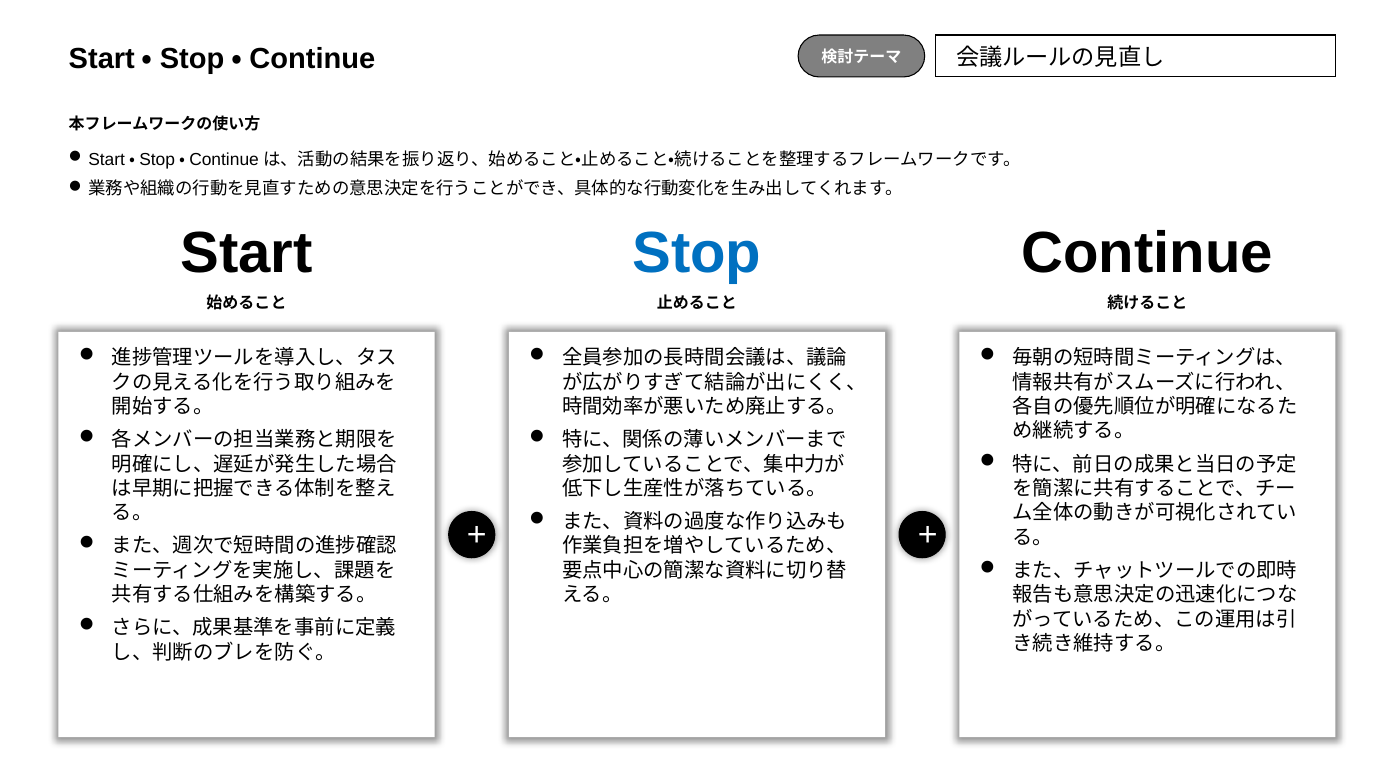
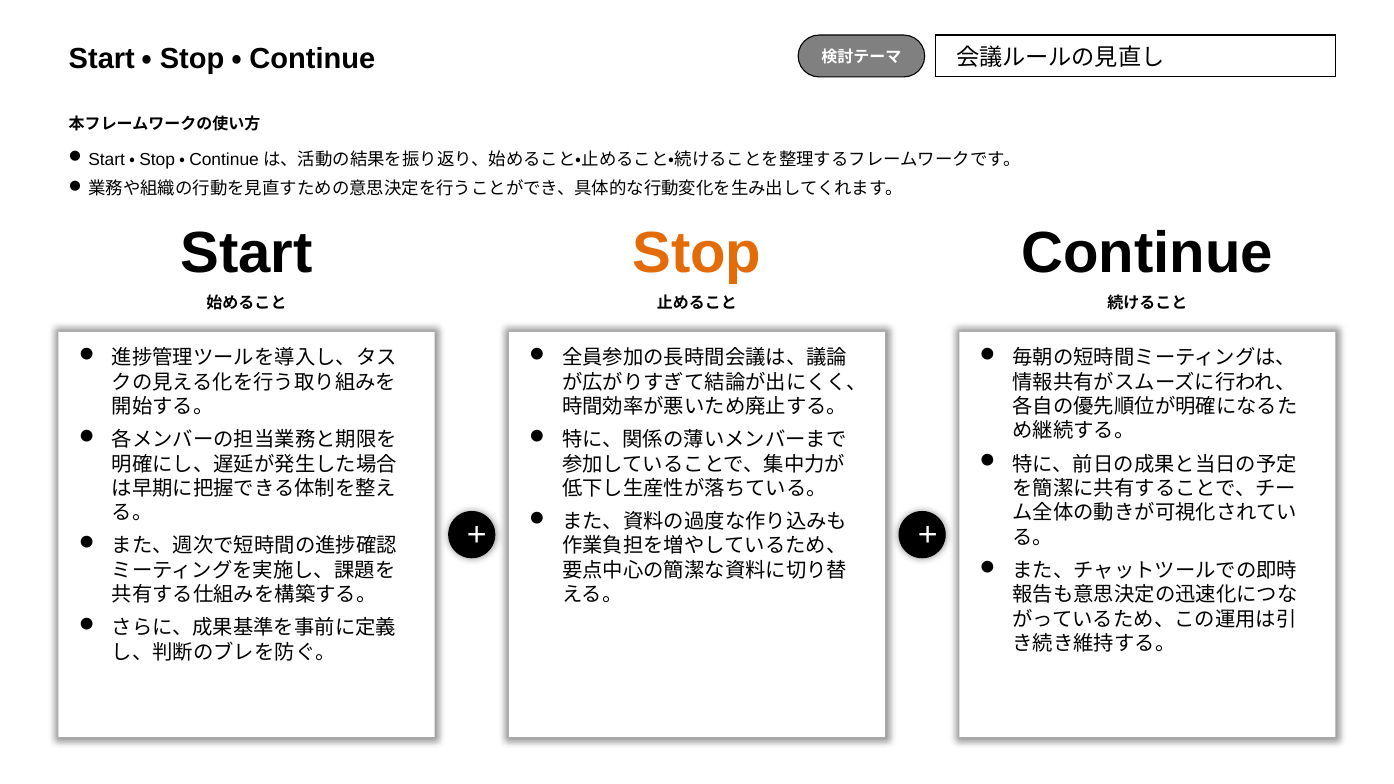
Stop colour: blue -> orange
